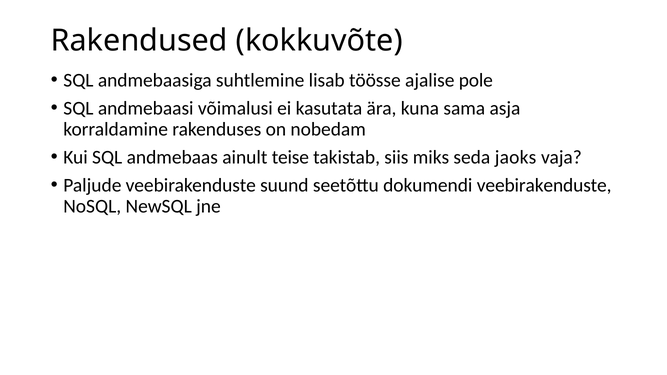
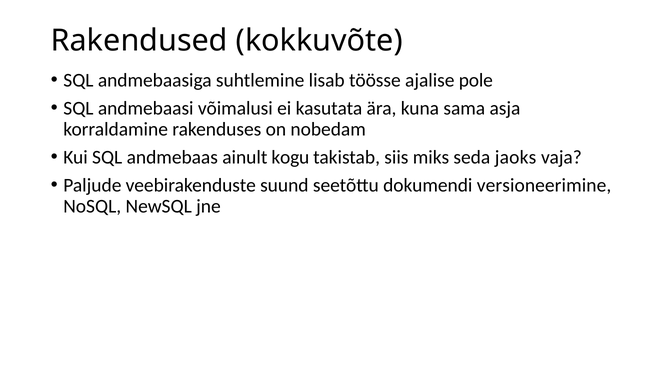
teise: teise -> kogu
dokumendi veebirakenduste: veebirakenduste -> versioneerimine
